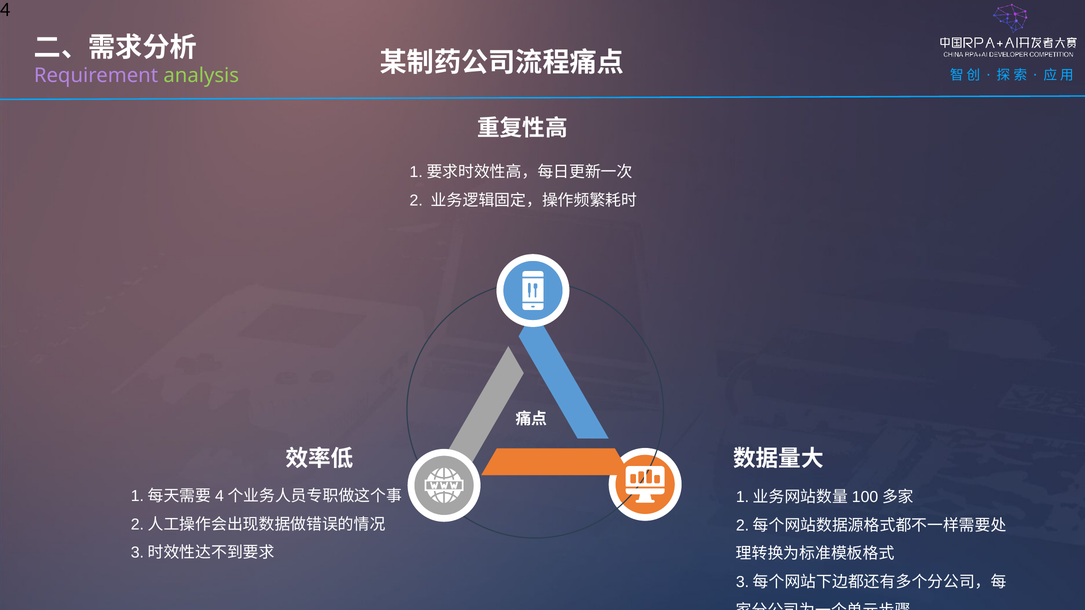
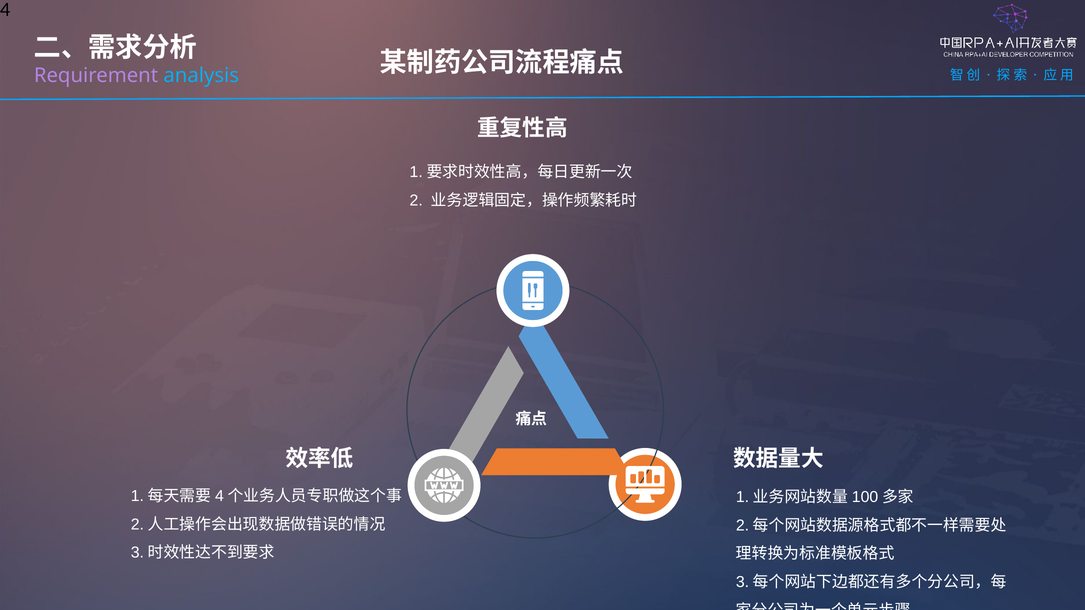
analysis colour: light green -> light blue
